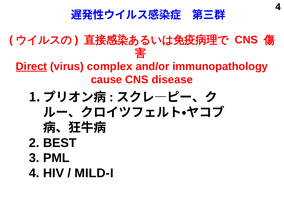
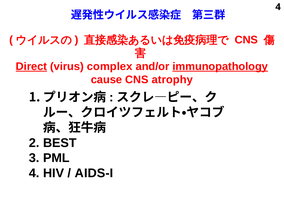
immunopathology underline: none -> present
disease: disease -> atrophy
MILD-I: MILD-I -> AIDS-I
